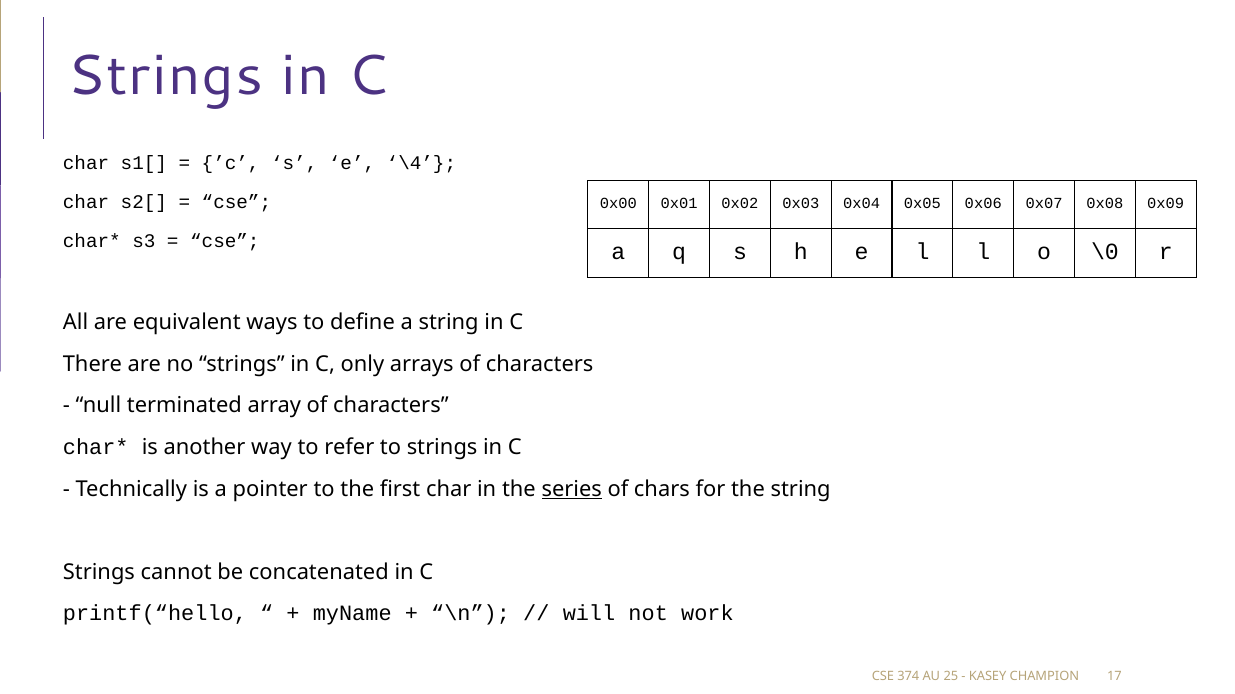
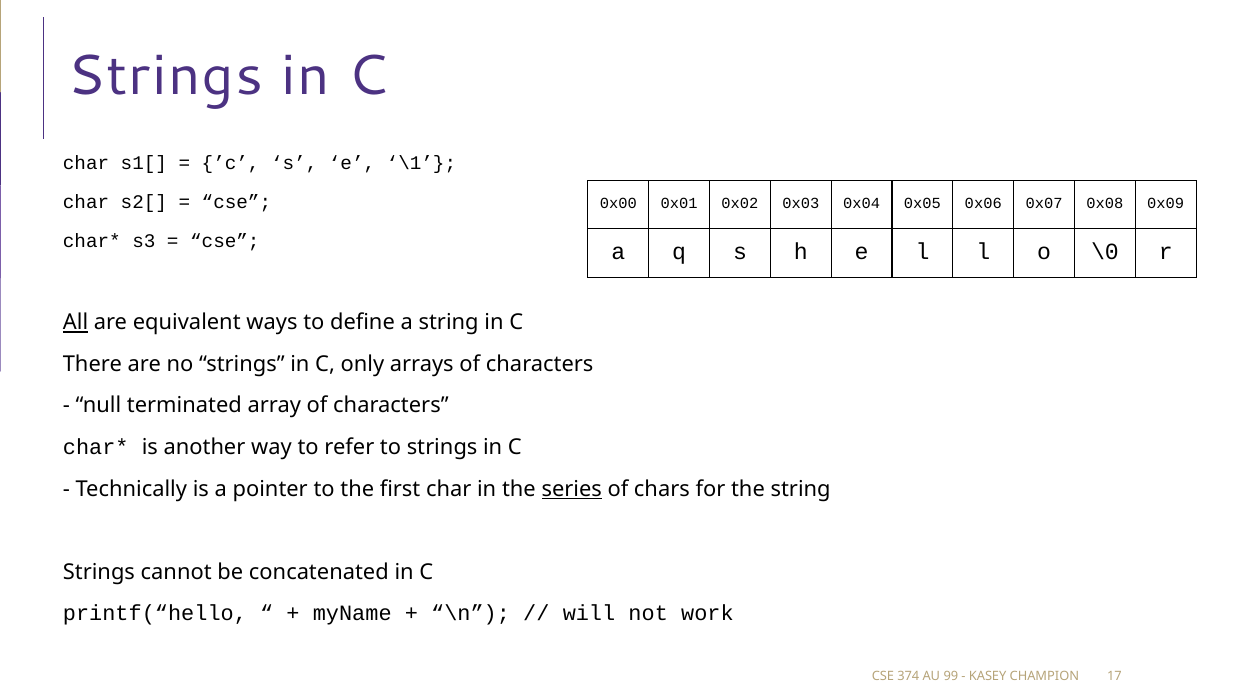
\4: \4 -> \1
All underline: none -> present
25: 25 -> 99
